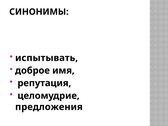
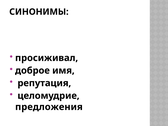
испытывать: испытывать -> просиживал
